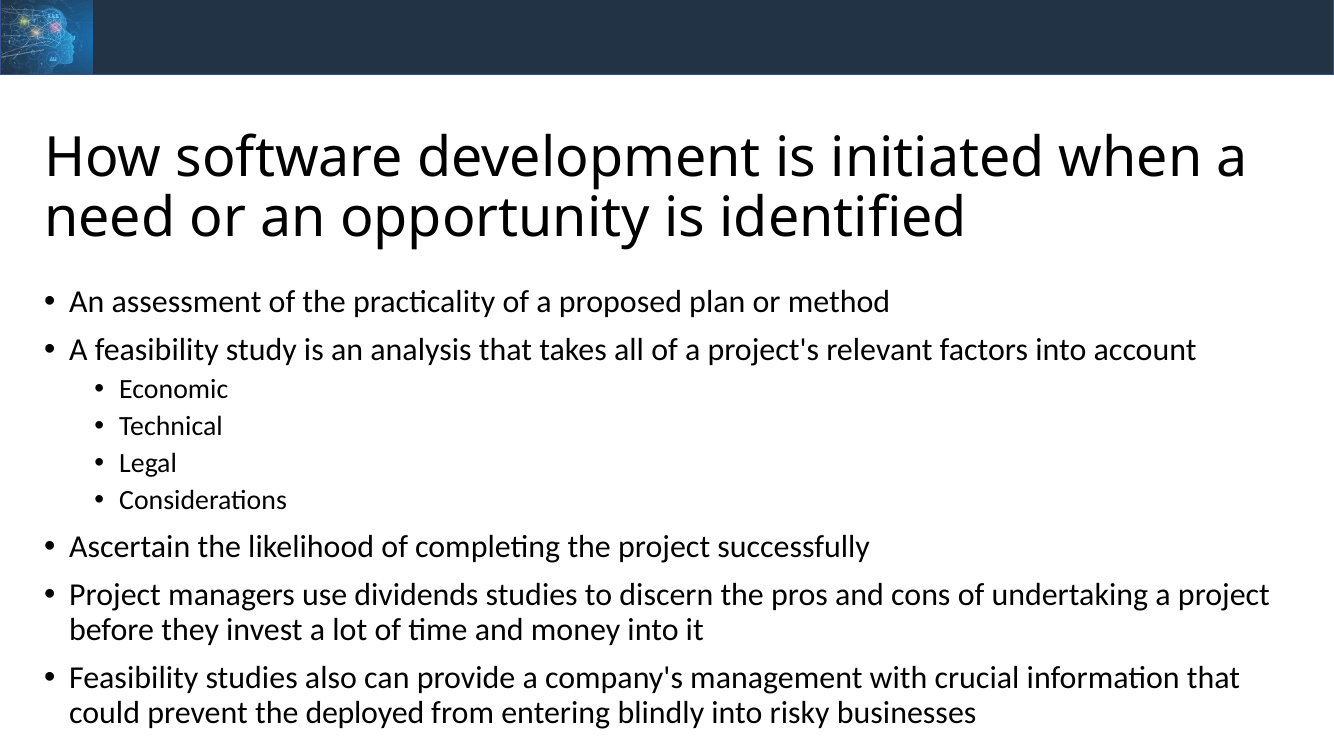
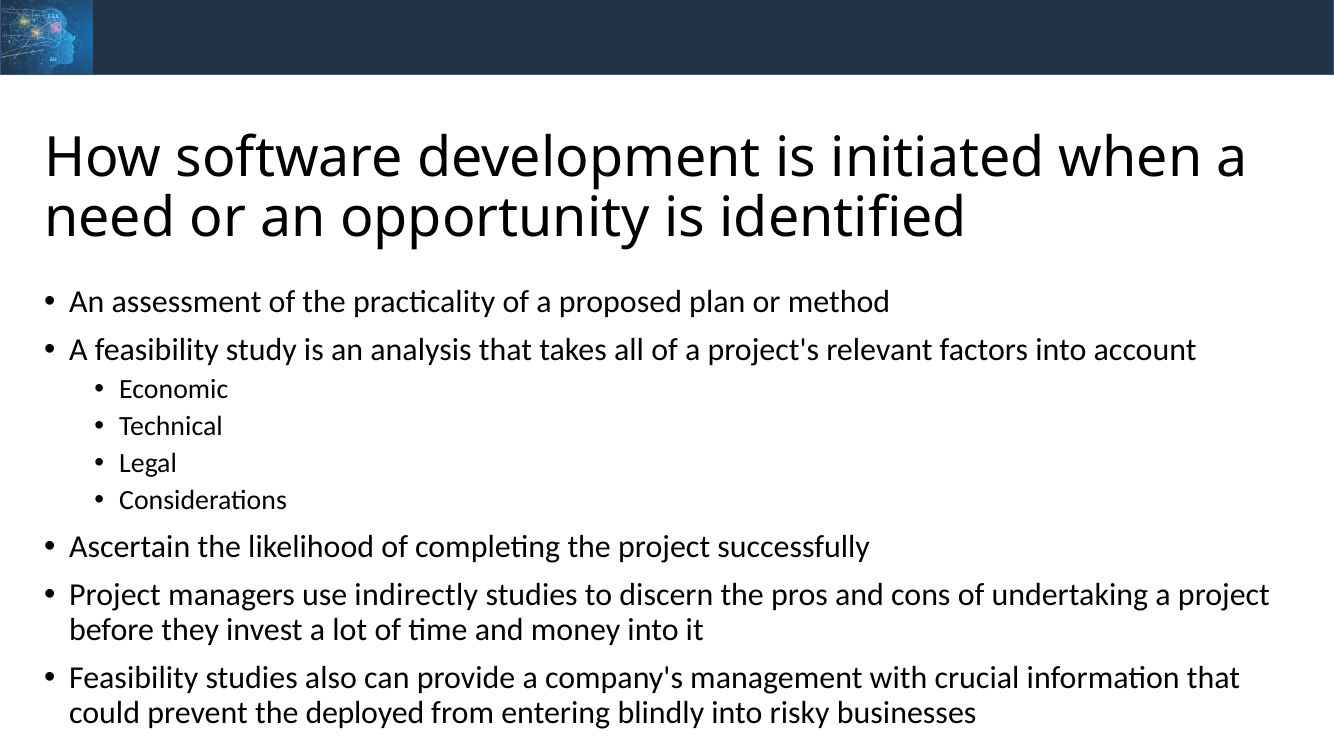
dividends: dividends -> indirectly
